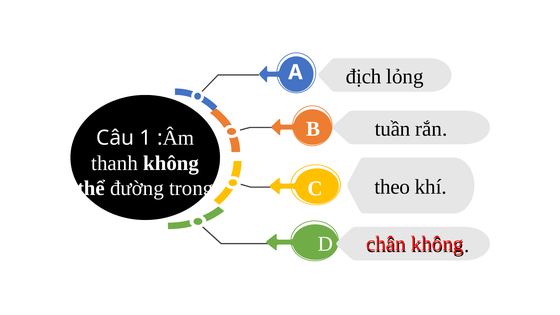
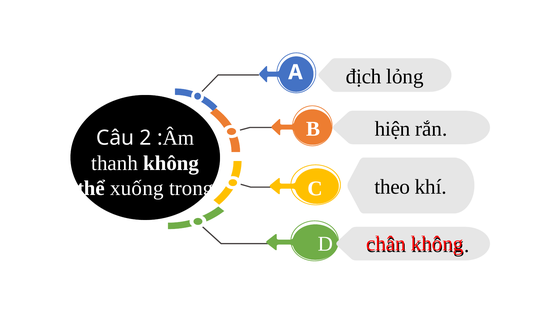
tuần: tuần -> hiện
1: 1 -> 2
đường: đường -> xuống
